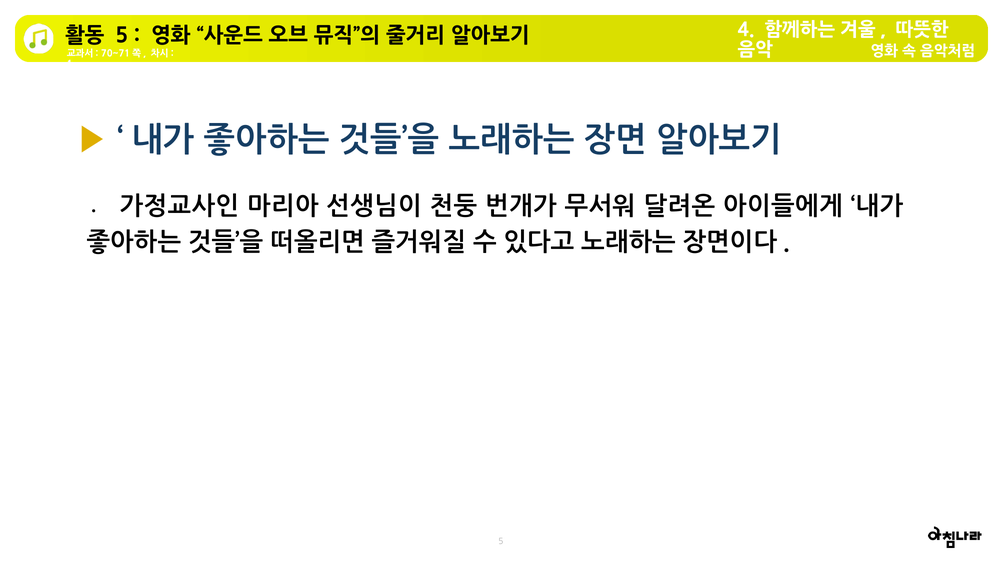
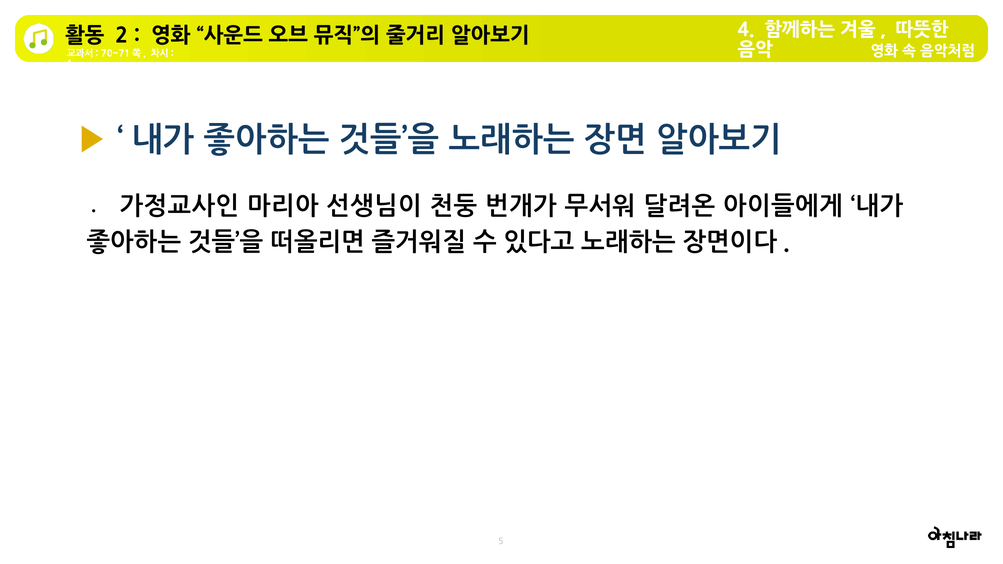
5 at (122, 36): 5 -> 2
